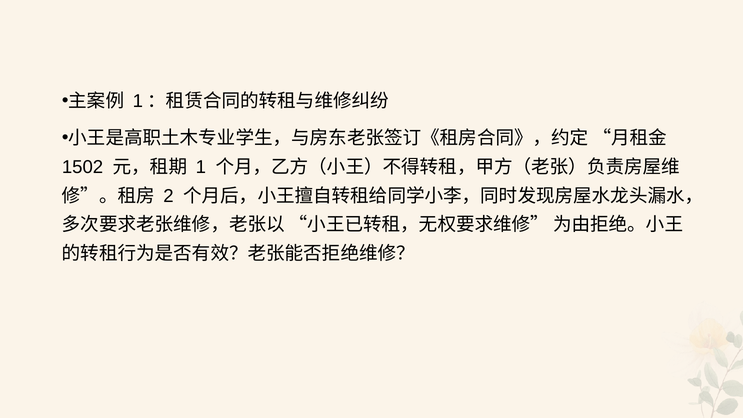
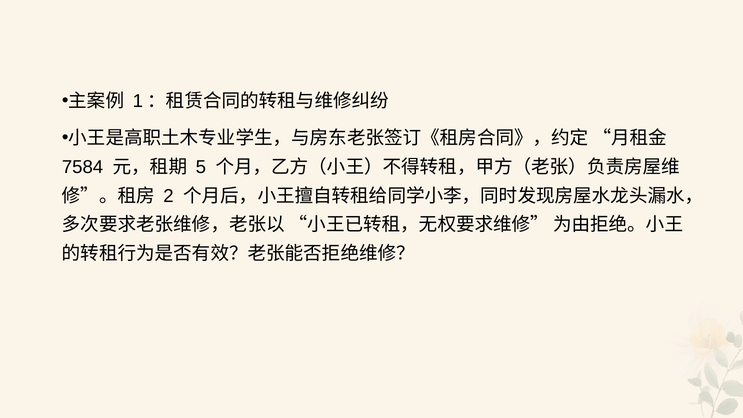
1502: 1502 -> 7584
1: 1 -> 5
